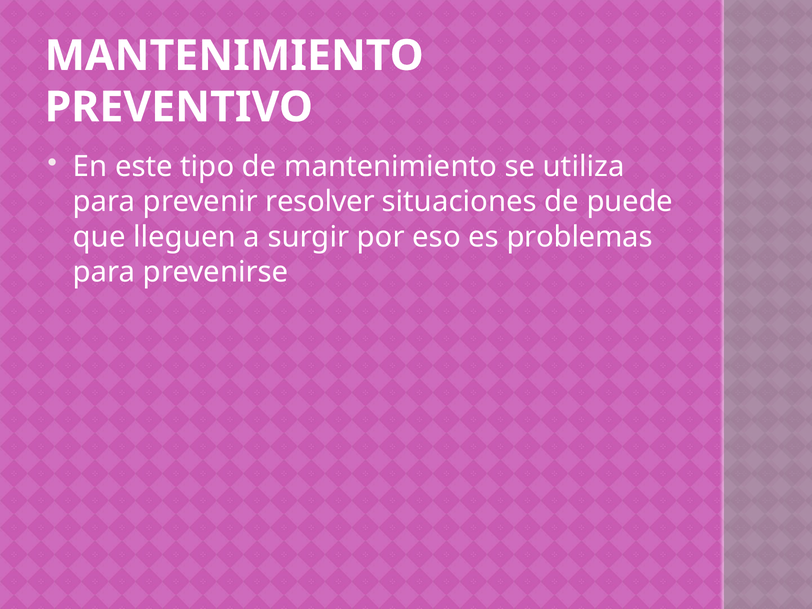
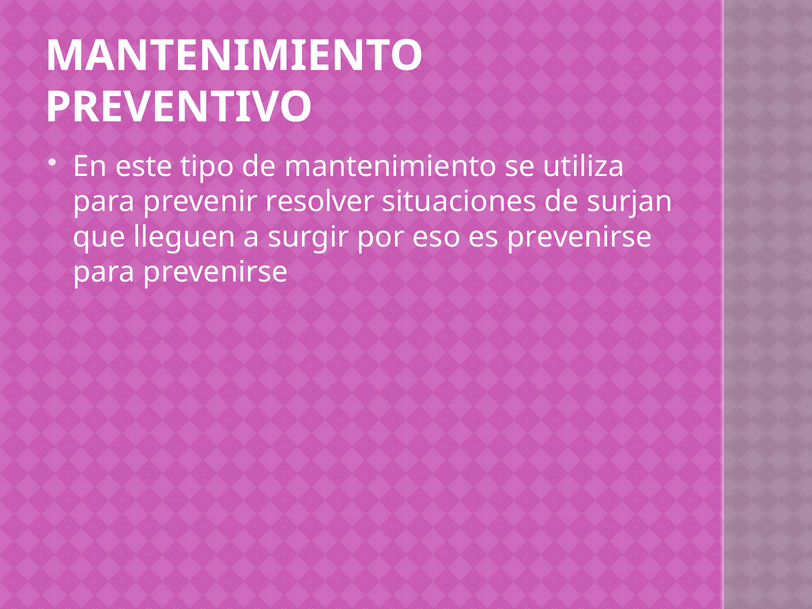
puede: puede -> surjan
es problemas: problemas -> prevenirse
